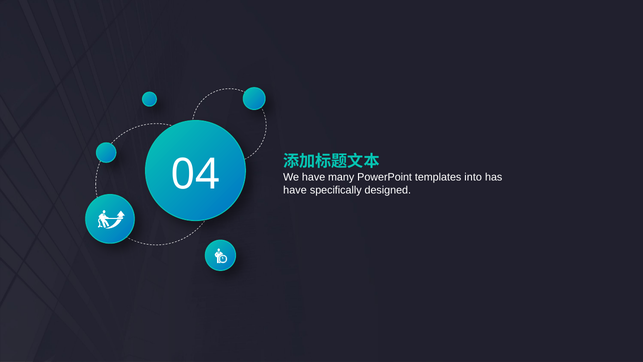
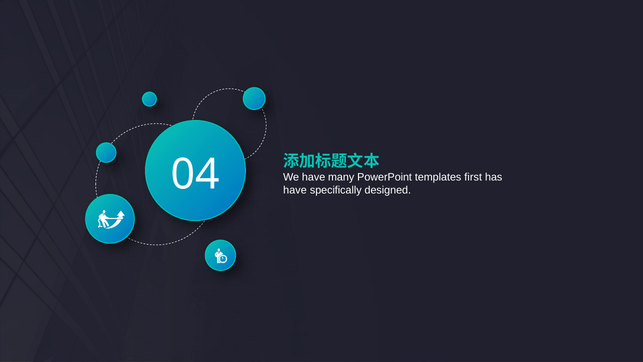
into: into -> first
